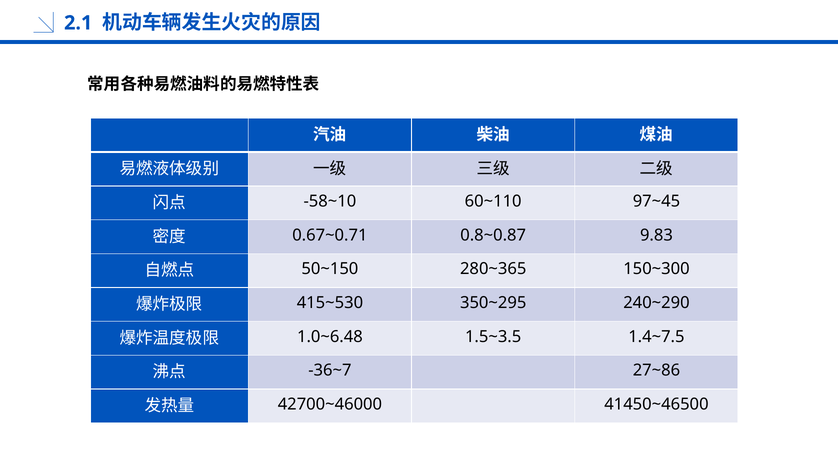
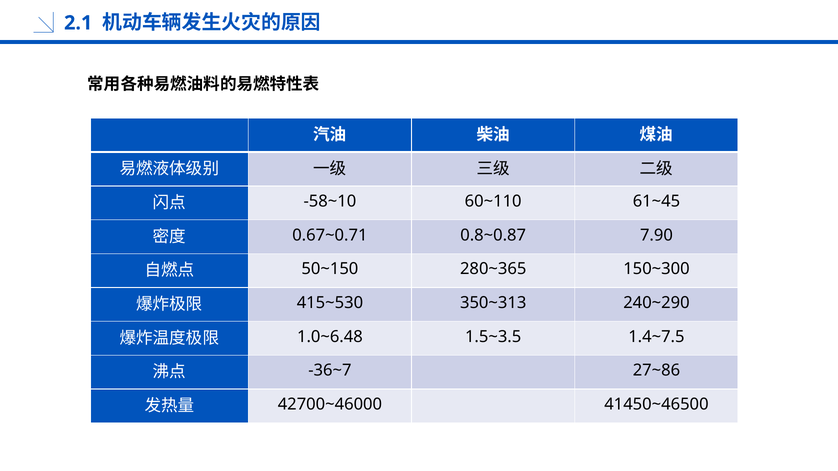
97~45: 97~45 -> 61~45
9.83: 9.83 -> 7.90
350~295: 350~295 -> 350~313
